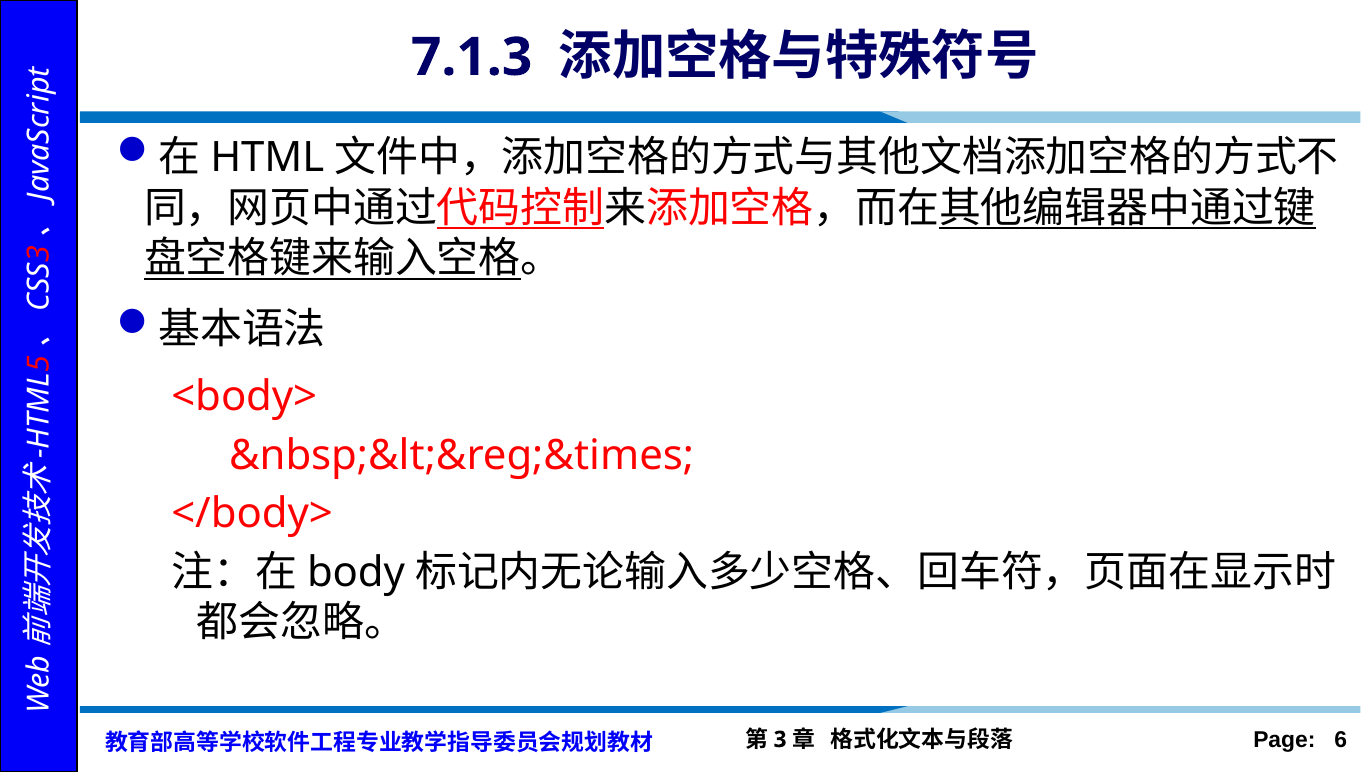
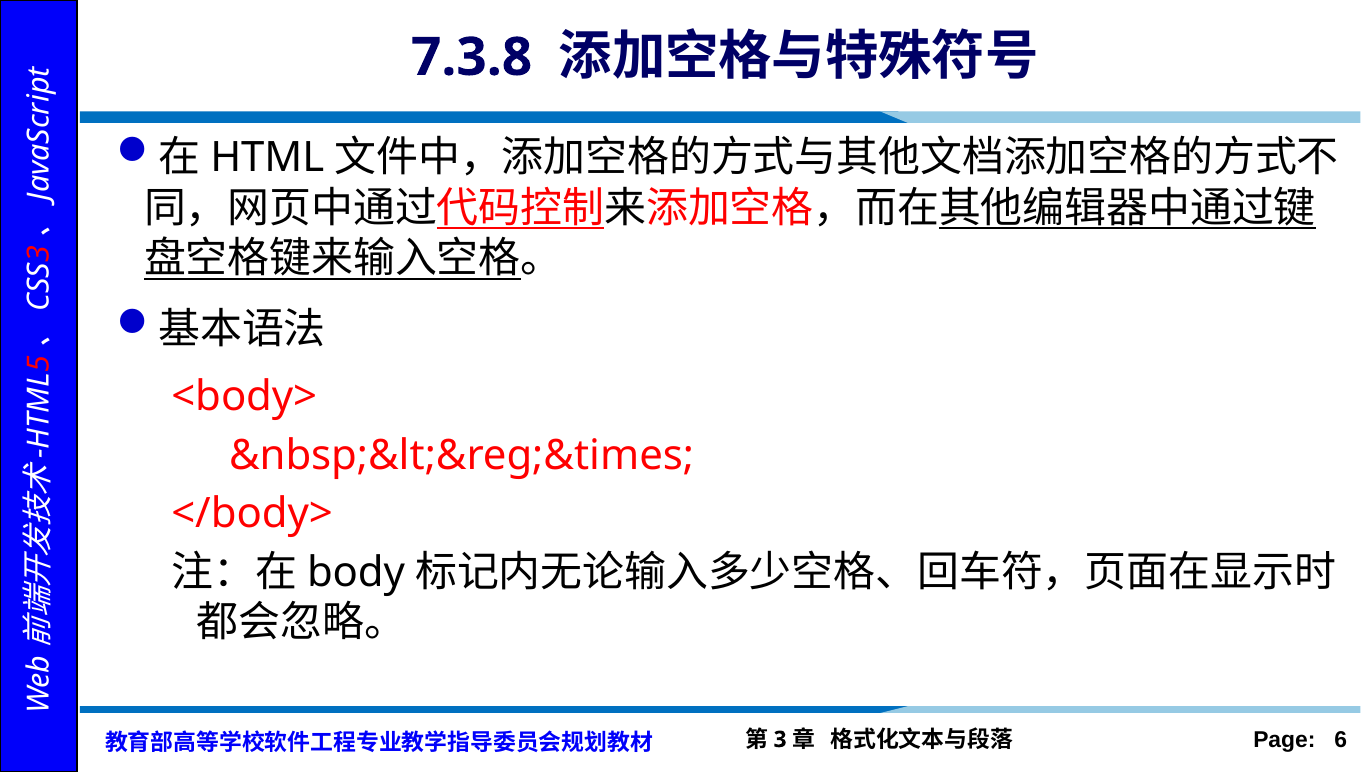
7.1.3: 7.1.3 -> 7.3.8
